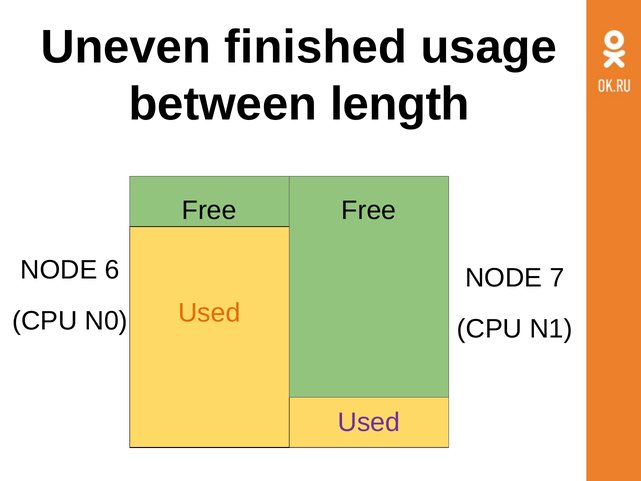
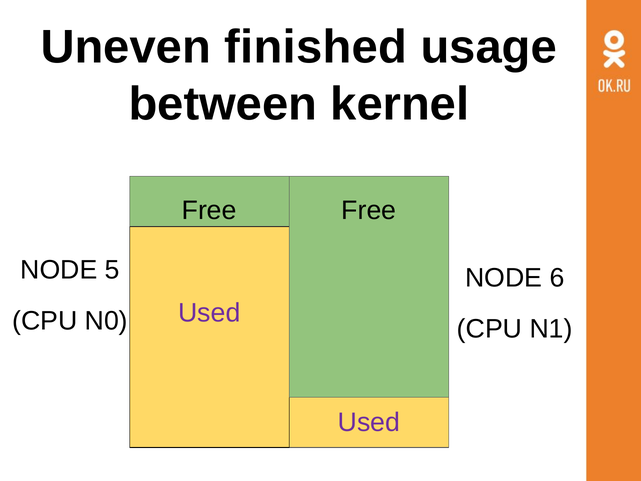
length: length -> kernel
6: 6 -> 5
7: 7 -> 6
Used at (209, 313) colour: orange -> purple
